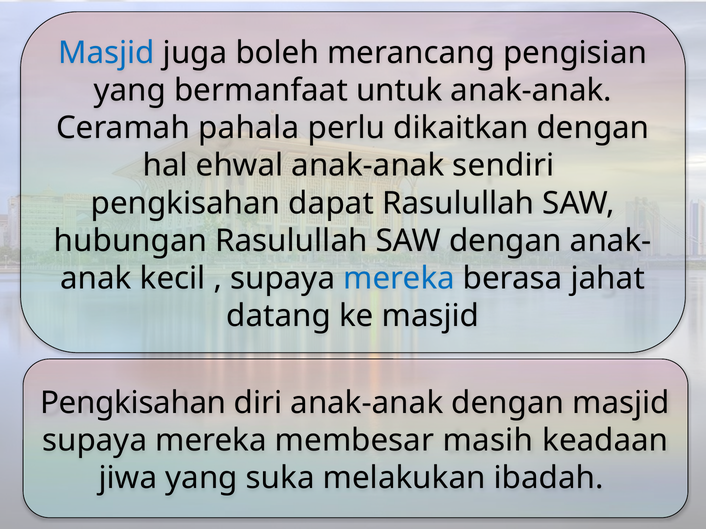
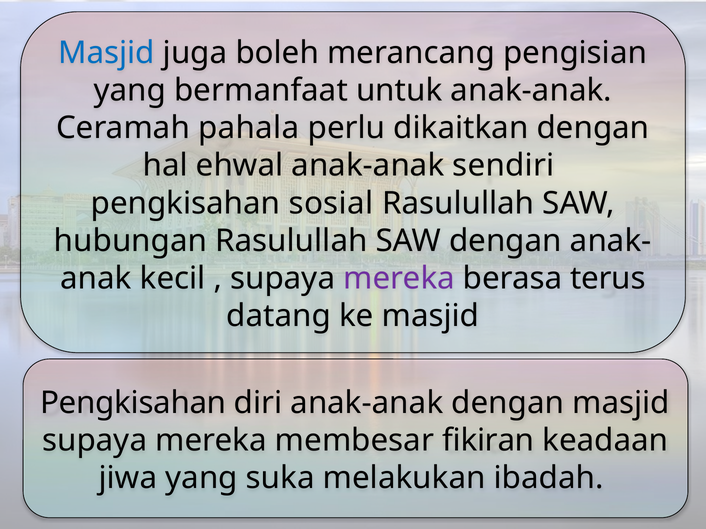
dapat: dapat -> sosial
mereka at (399, 279) colour: blue -> purple
jahat: jahat -> terus
masih: masih -> fikiran
